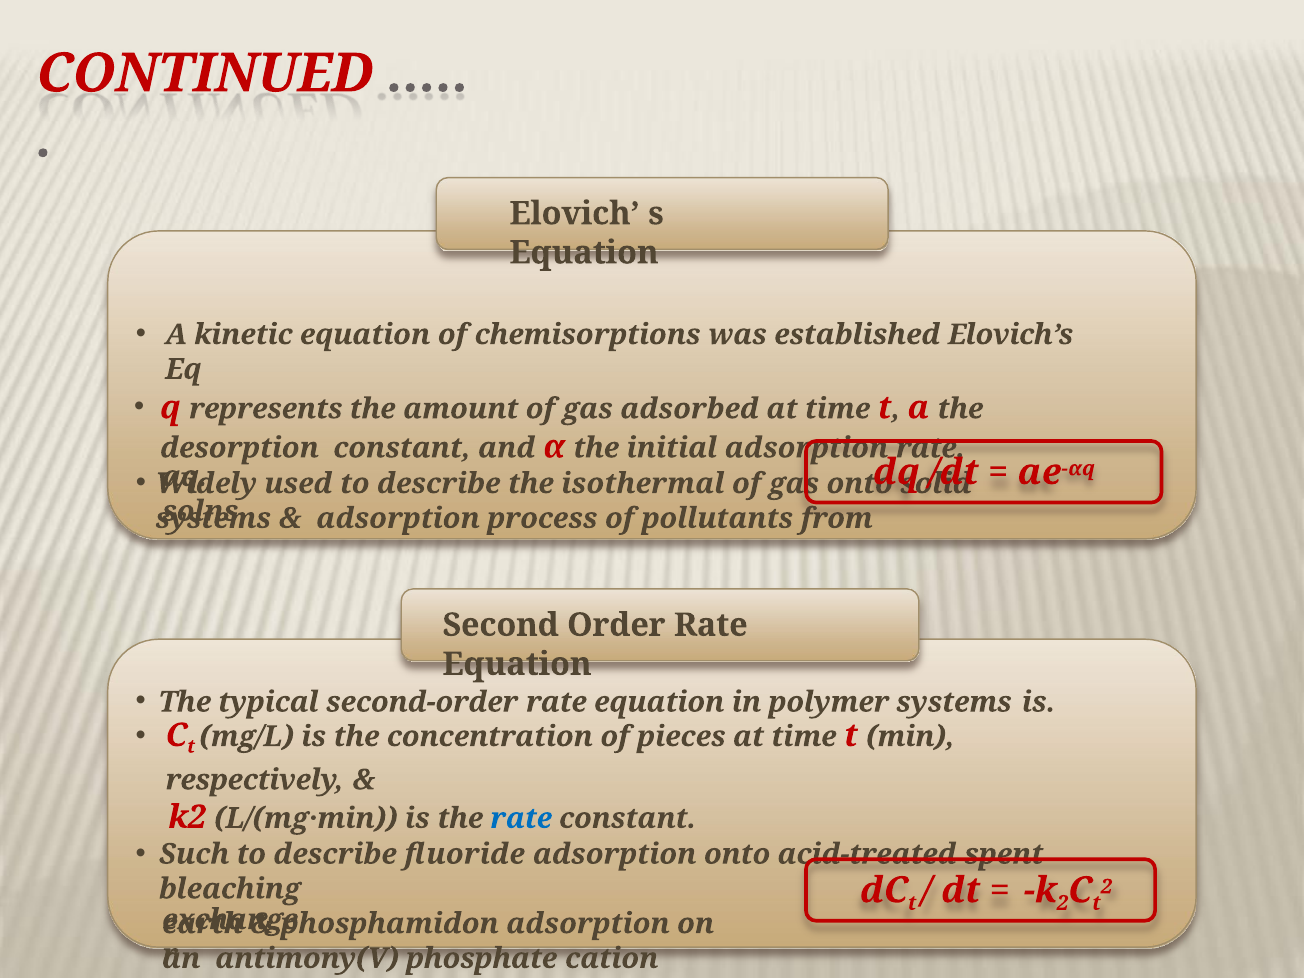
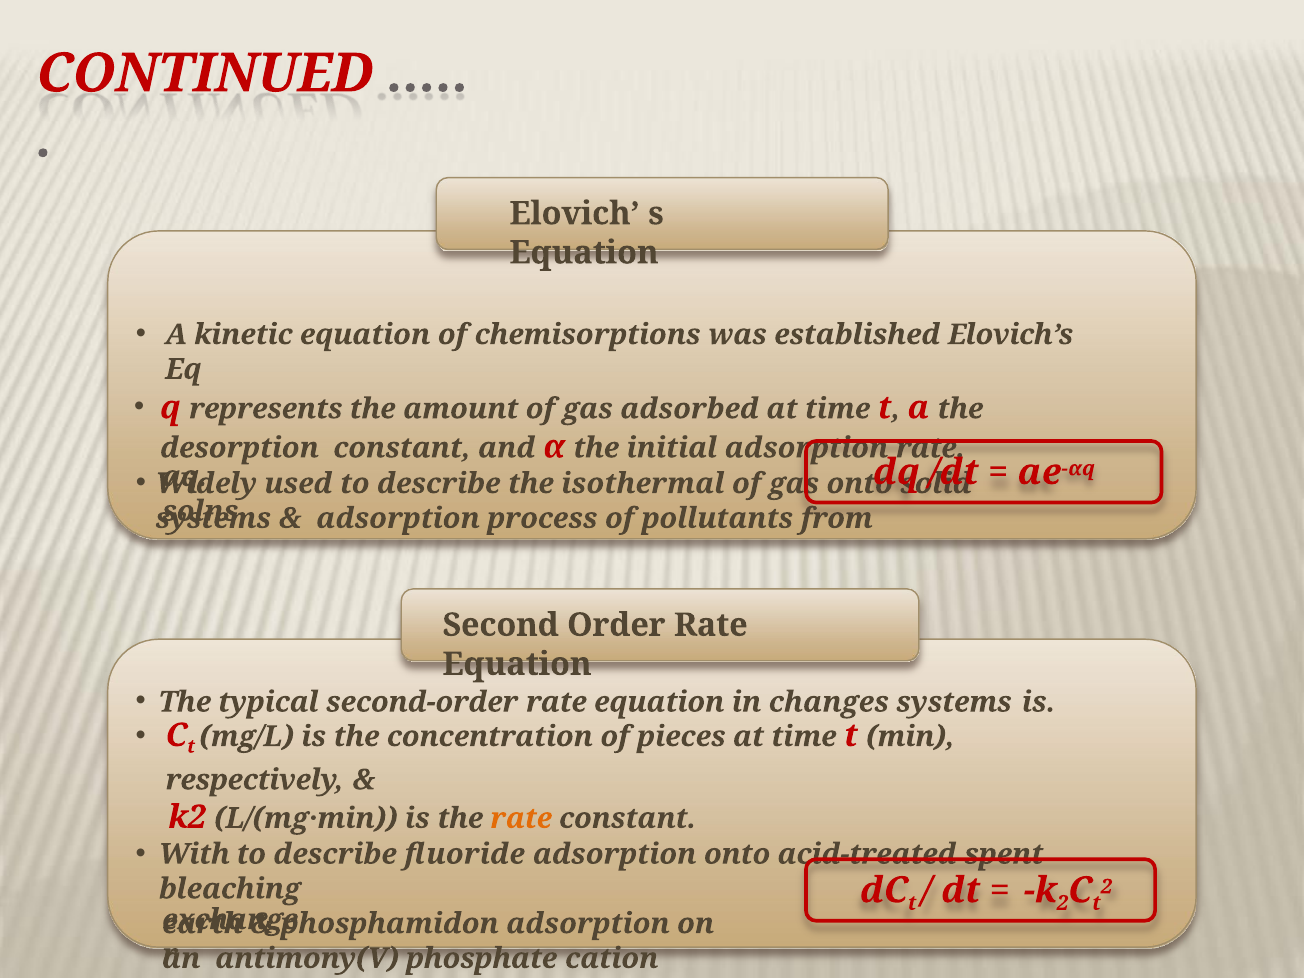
polymer: polymer -> changes
rate at (521, 818) colour: blue -> orange
Such: Such -> With
